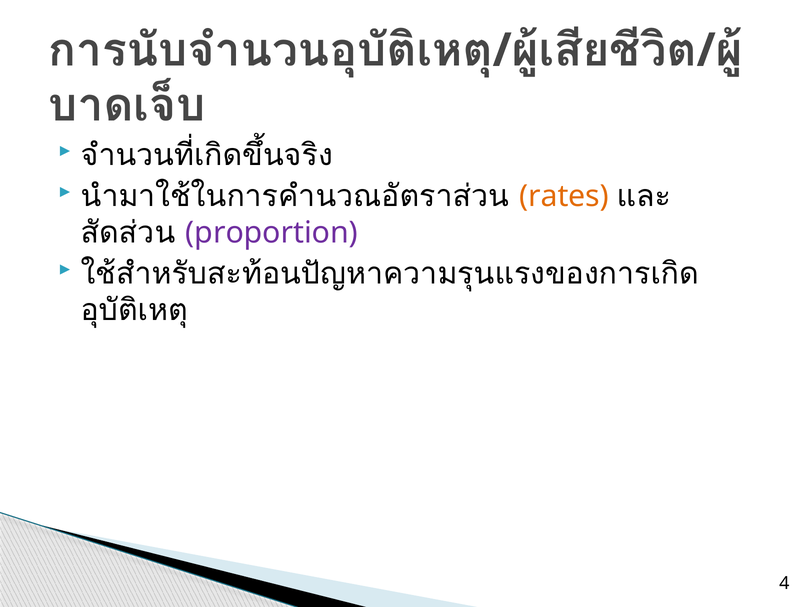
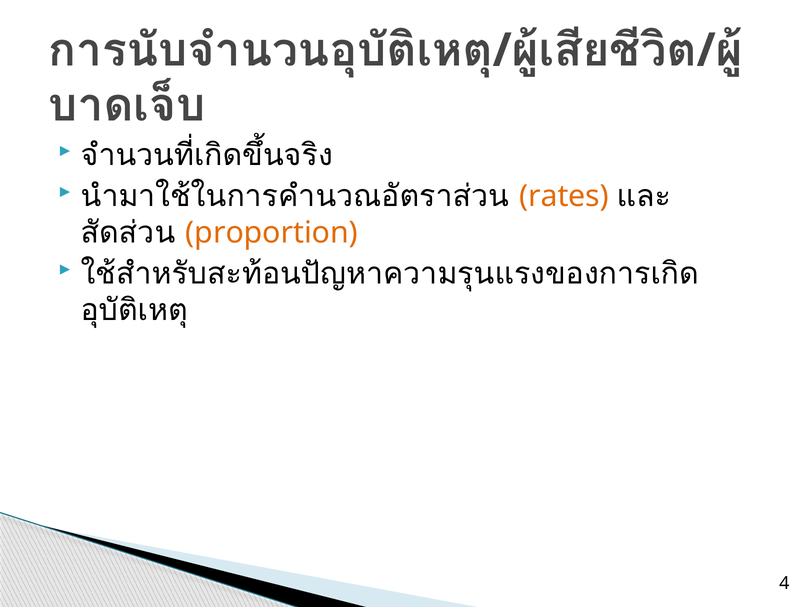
proportion colour: purple -> orange
